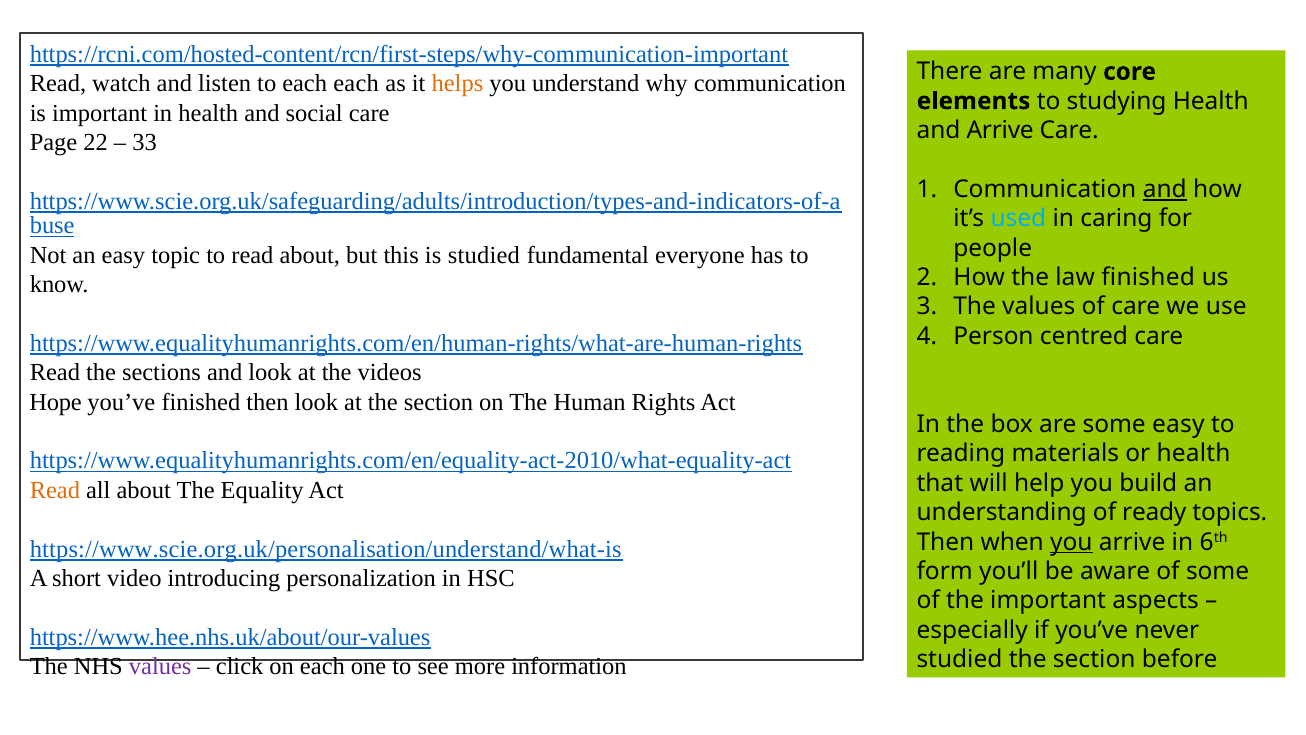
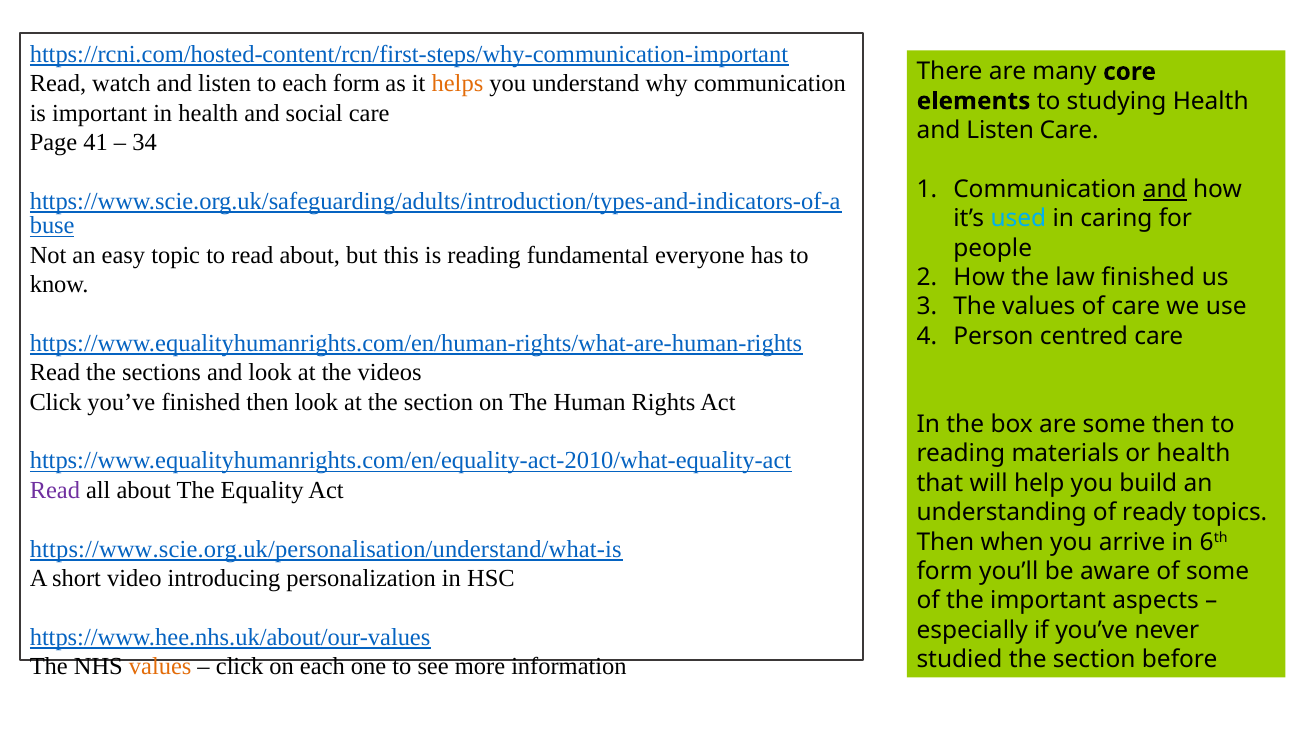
each each: each -> form
Arrive at (1000, 130): Arrive -> Listen
22: 22 -> 41
33: 33 -> 34
is studied: studied -> reading
Hope at (56, 402): Hope -> Click
some easy: easy -> then
Read at (55, 490) colour: orange -> purple
you at (1071, 542) underline: present -> none
values at (160, 666) colour: purple -> orange
